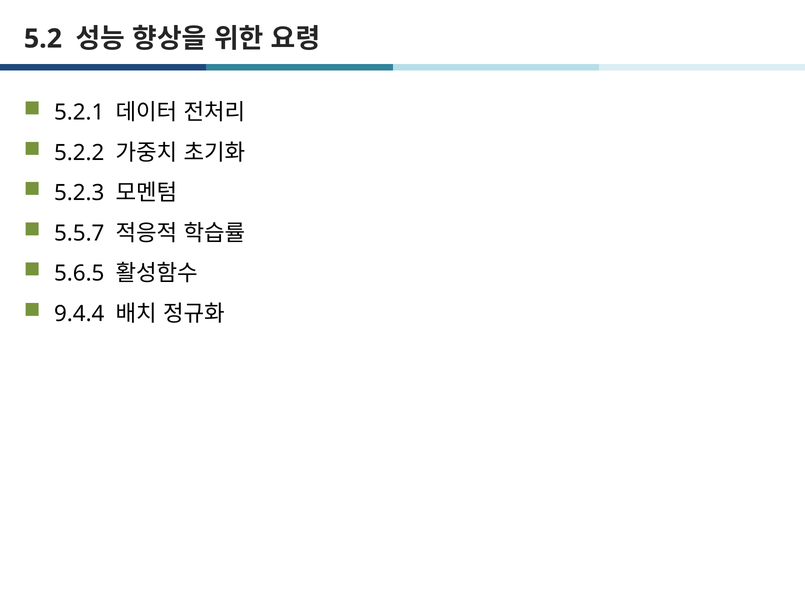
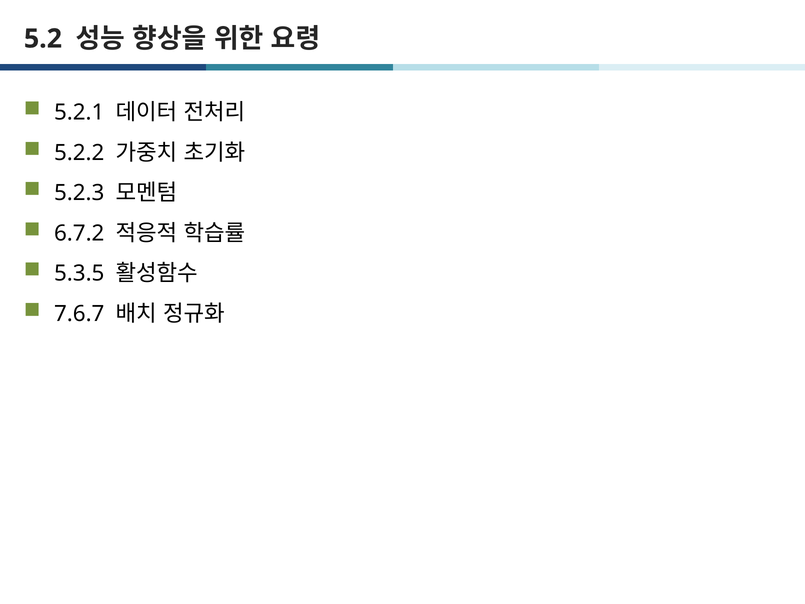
5.5.7: 5.5.7 -> 6.7.2
5.6.5: 5.6.5 -> 5.3.5
9.4.4: 9.4.4 -> 7.6.7
